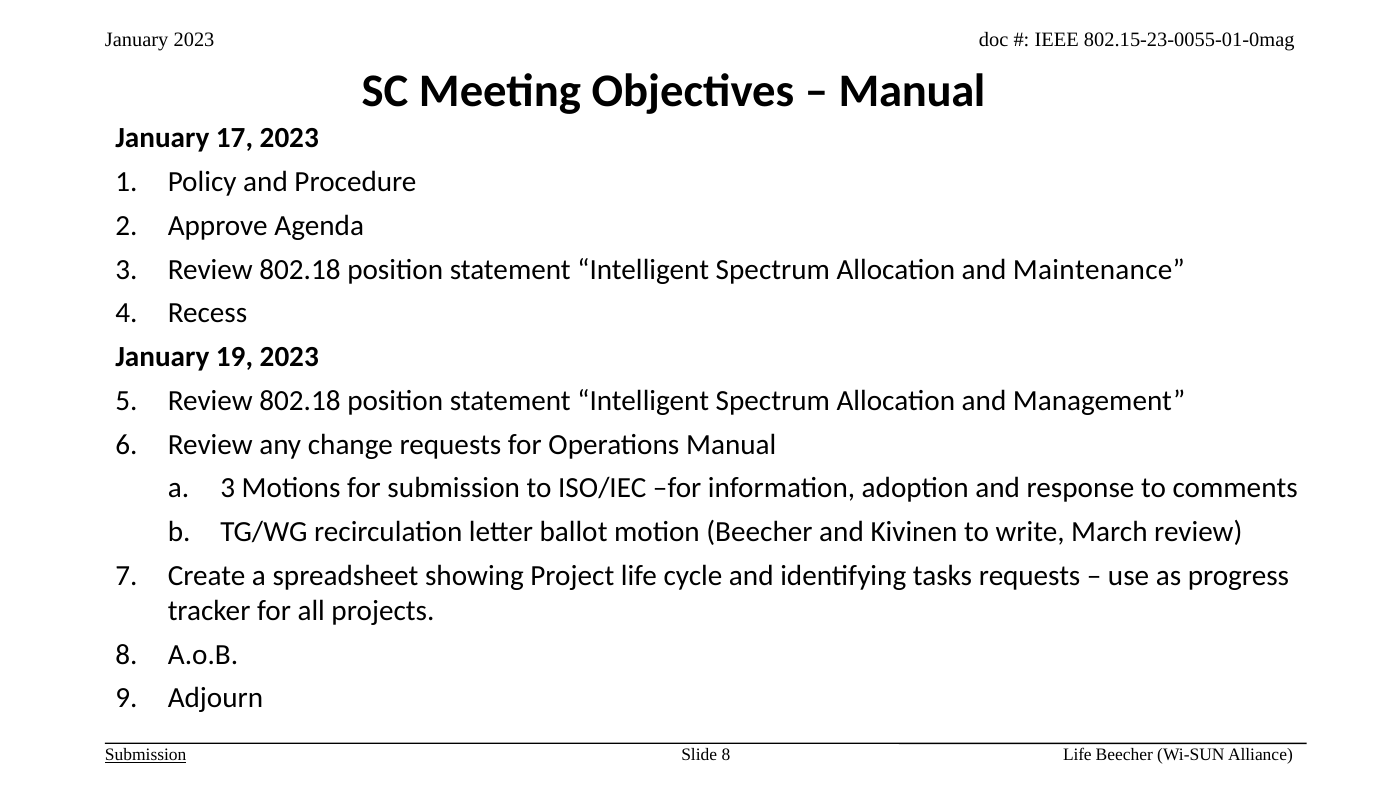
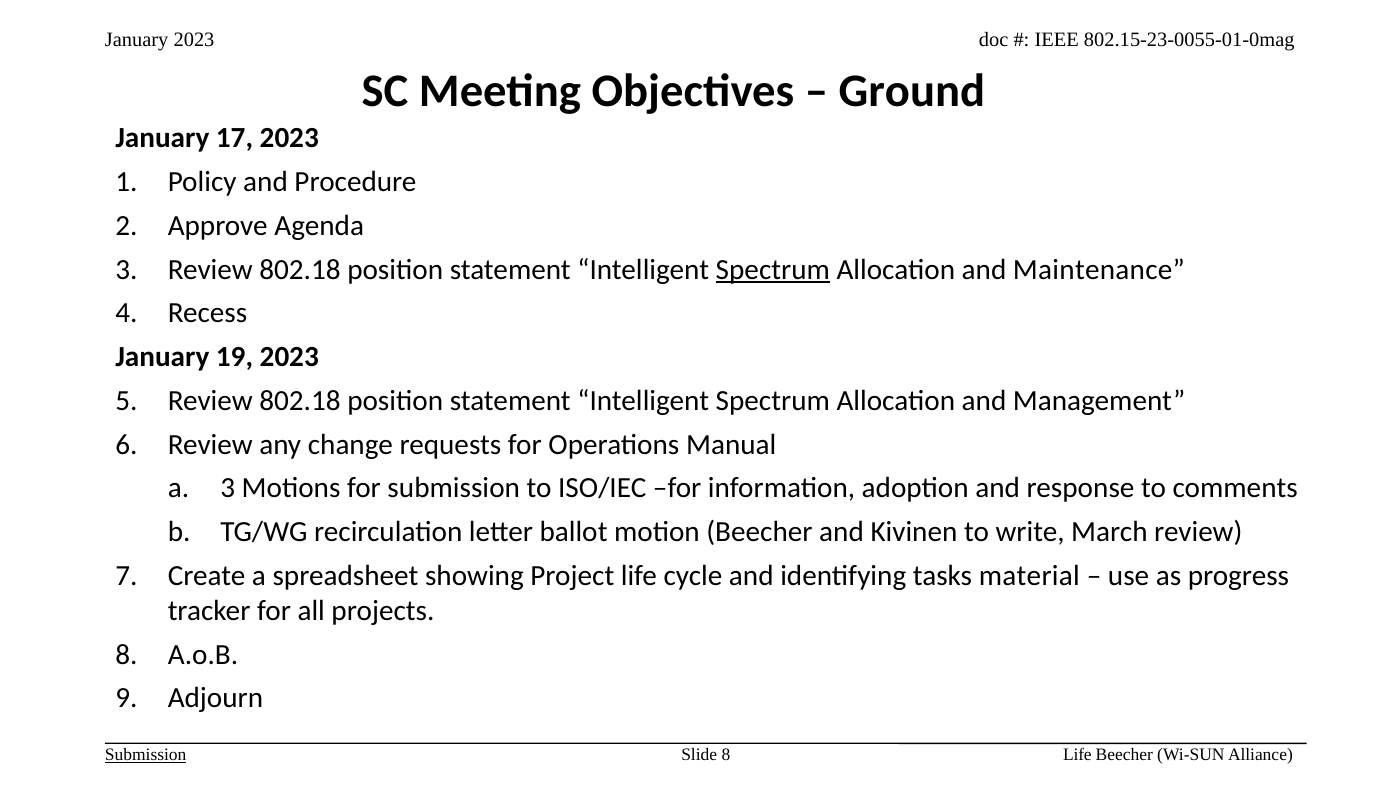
Manual at (912, 91): Manual -> Ground
Spectrum at (773, 270) underline: none -> present
tasks requests: requests -> material
